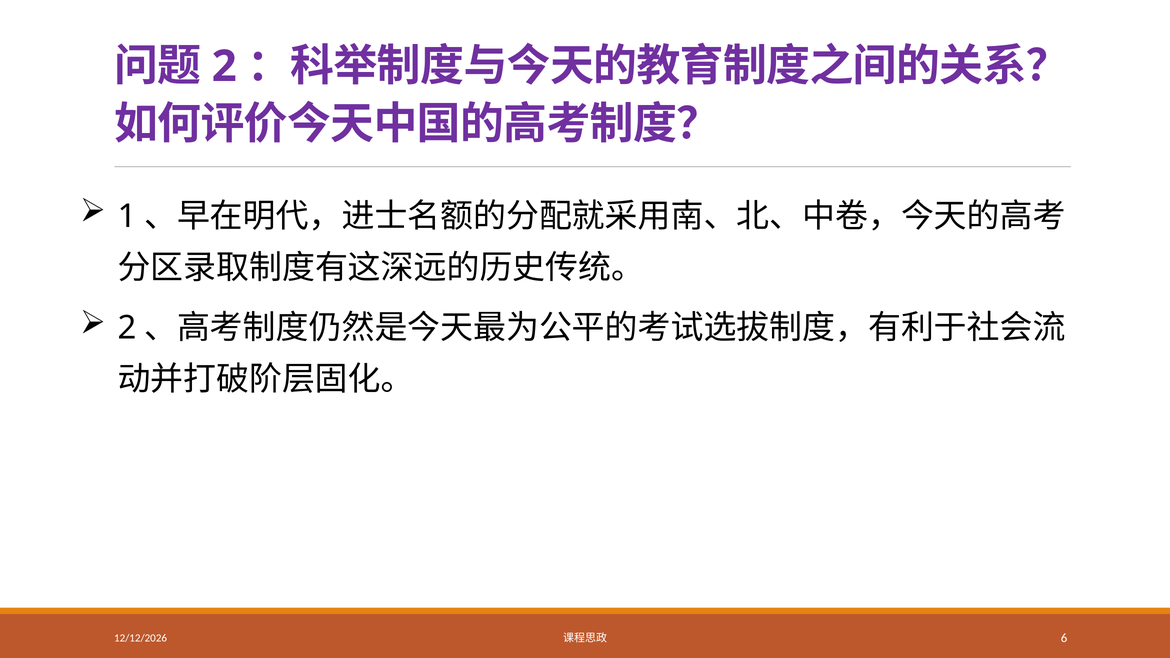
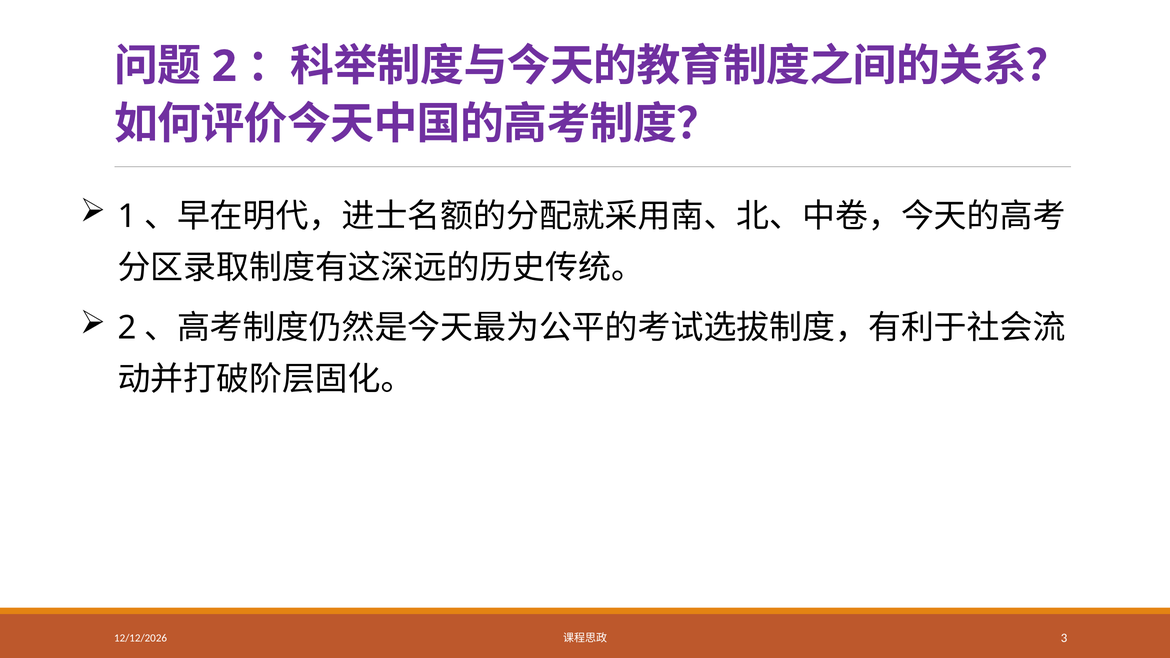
6: 6 -> 3
